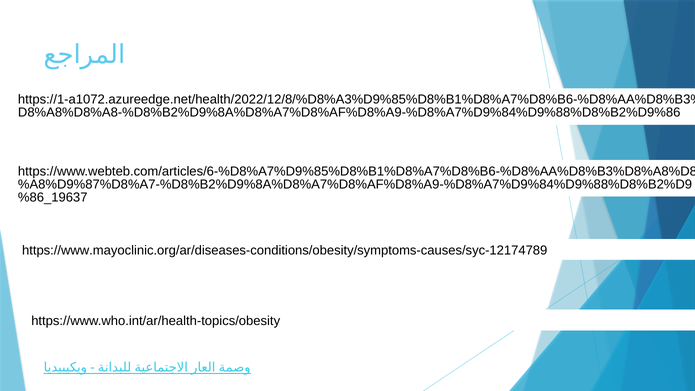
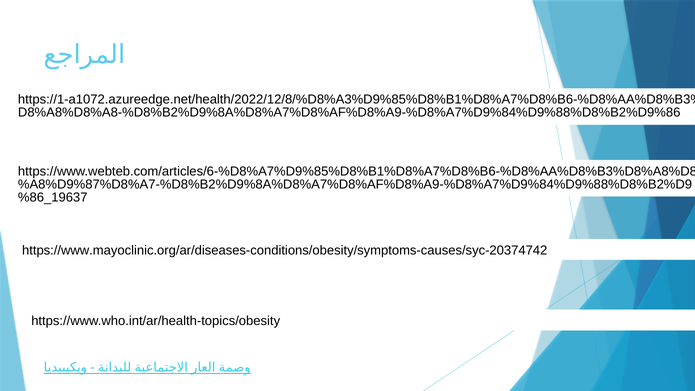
https://www.mayoclinic.org/ar/diseases-conditions/obesity/symptoms-causes/syc-12174789: https://www.mayoclinic.org/ar/diseases-conditions/obesity/symptoms-causes/syc-12174789 -> https://www.mayoclinic.org/ar/diseases-conditions/obesity/symptoms-causes/syc-20374742
